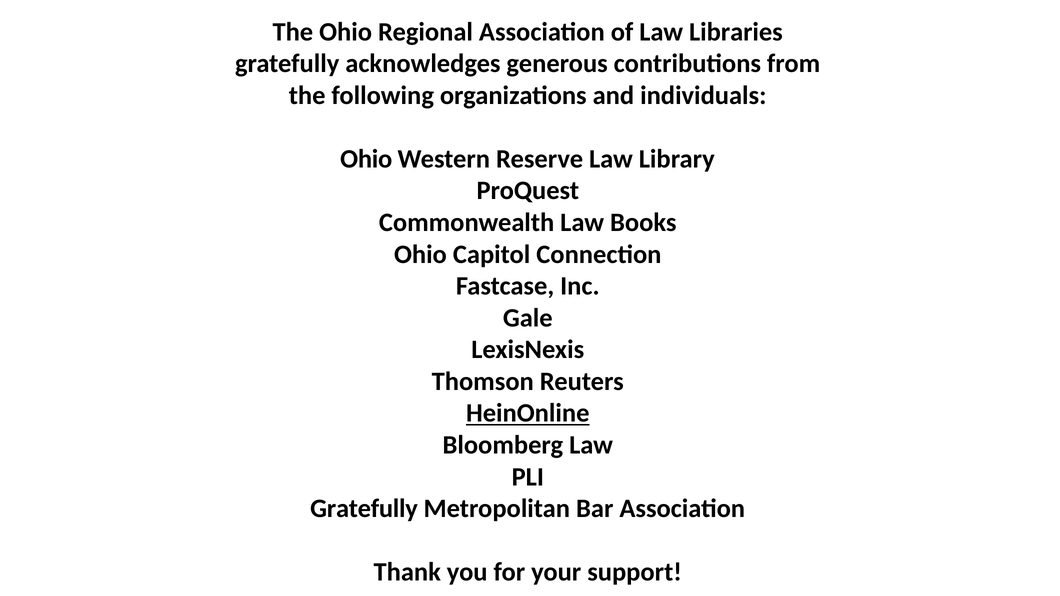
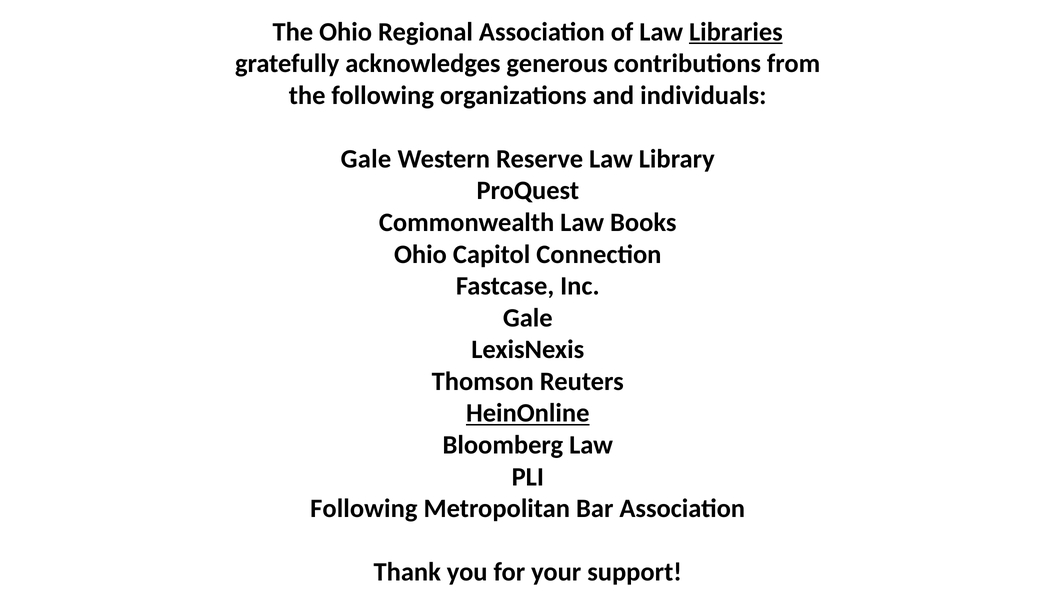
Libraries underline: none -> present
Ohio at (366, 159): Ohio -> Gale
Gratefully at (364, 509): Gratefully -> Following
